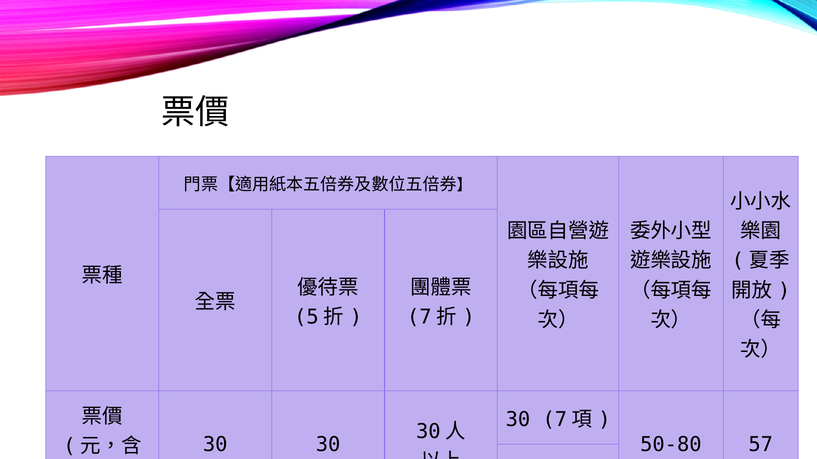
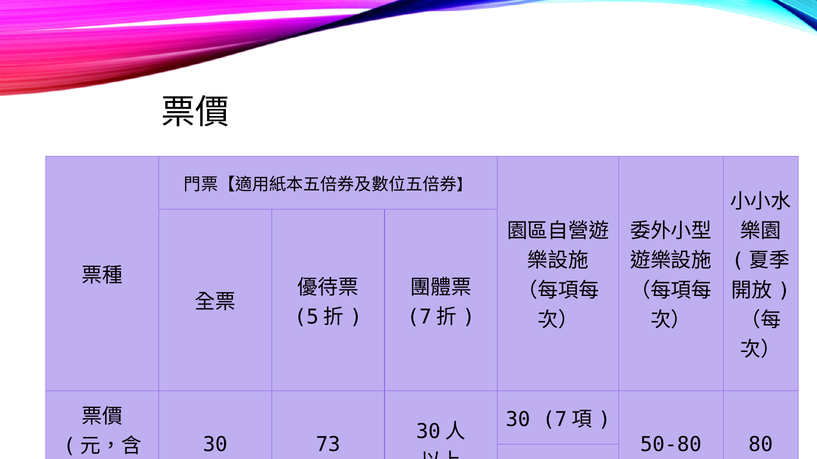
30 30: 30 -> 73
57: 57 -> 80
